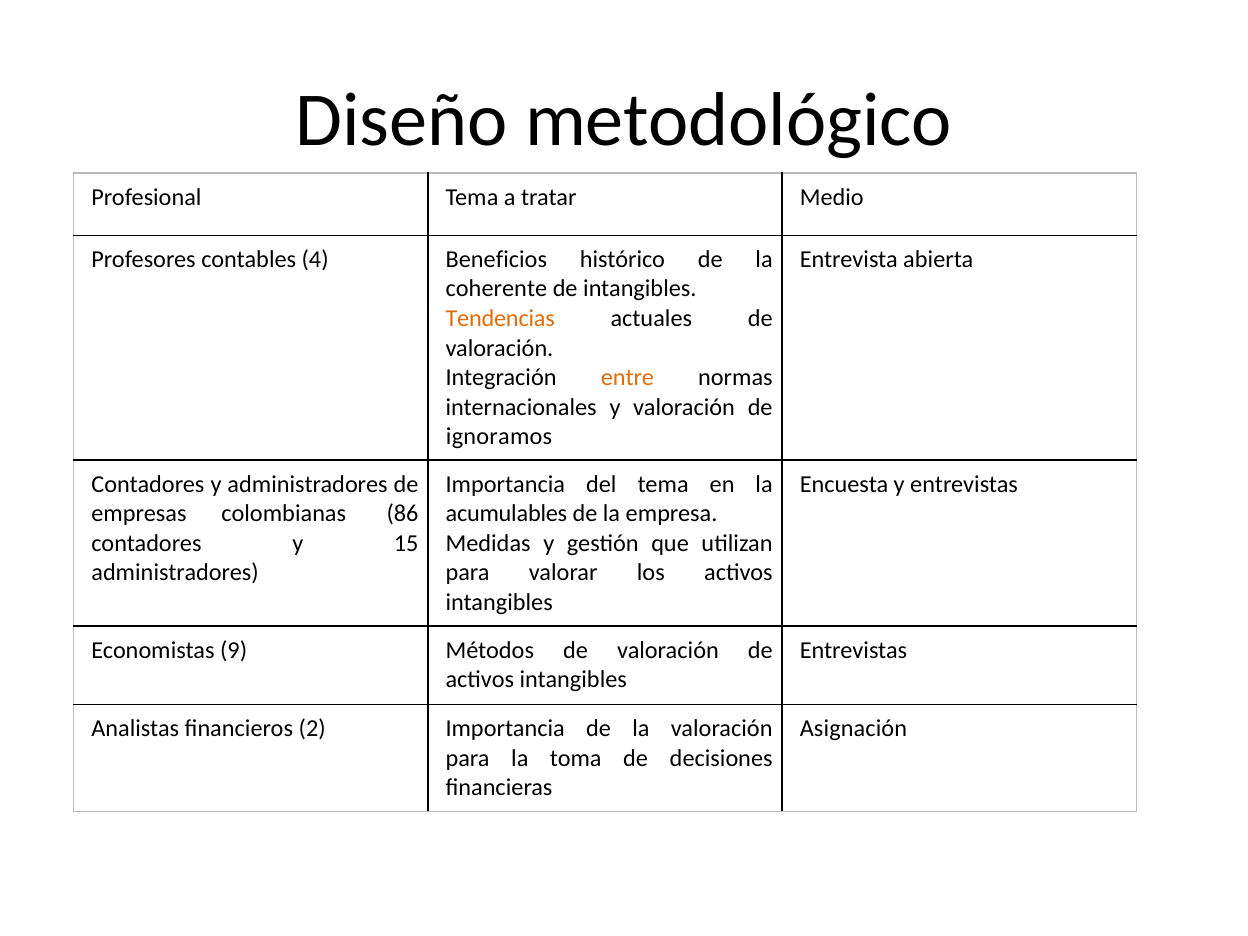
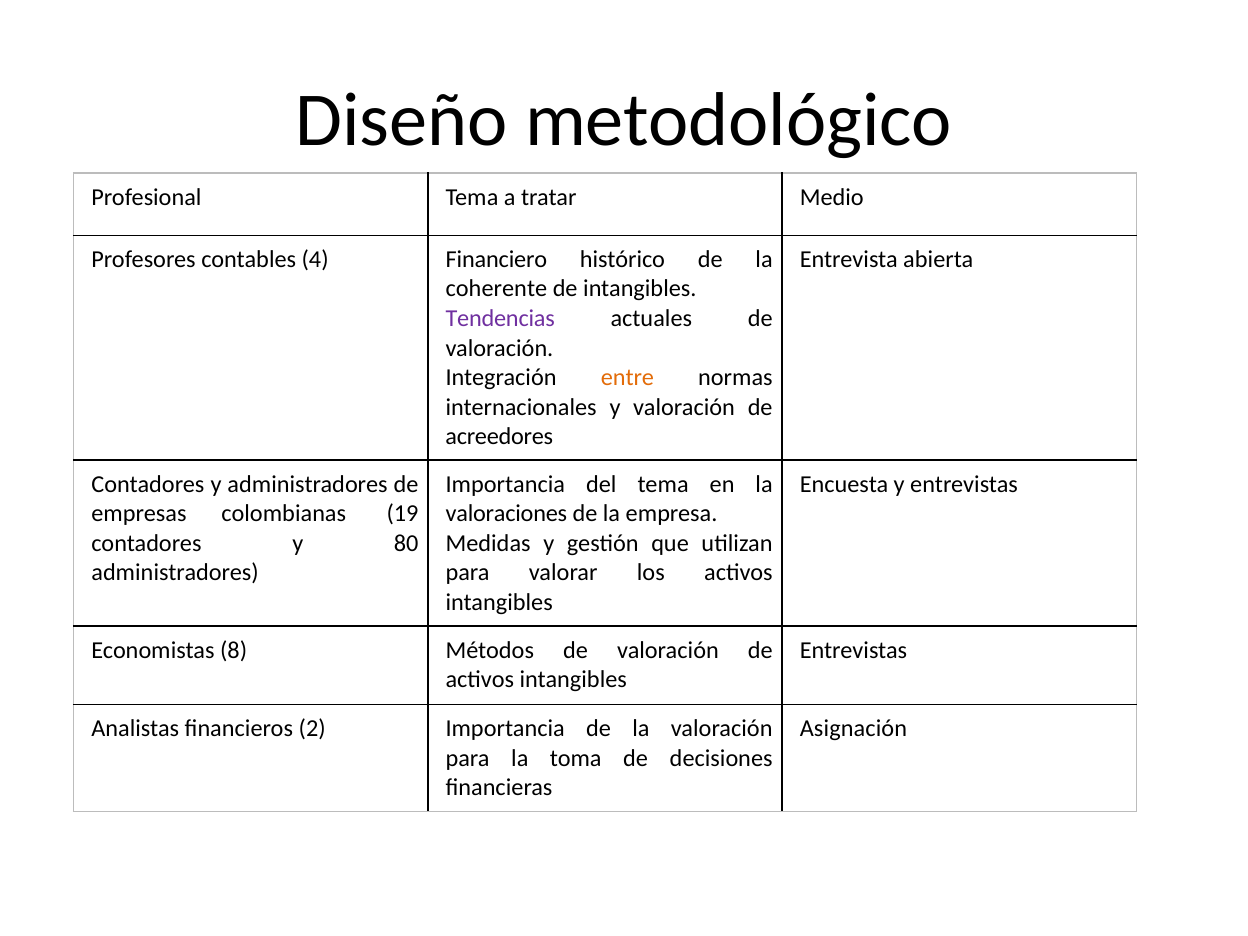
Beneficios: Beneficios -> Financiero
Tendencias colour: orange -> purple
ignoramos: ignoramos -> acreedores
86: 86 -> 19
acumulables: acumulables -> valoraciones
15: 15 -> 80
9: 9 -> 8
